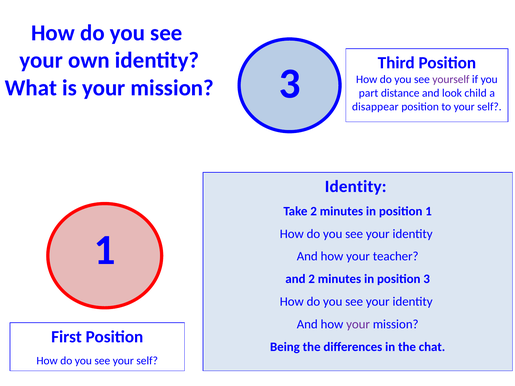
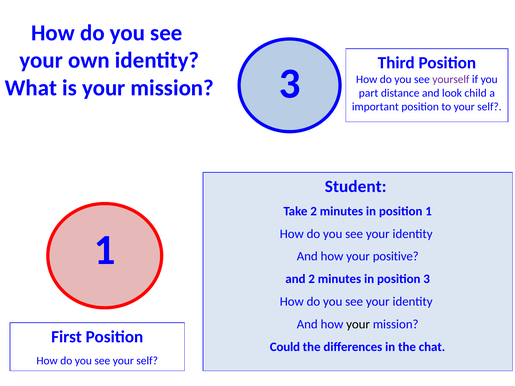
disappear: disappear -> important
Identity at (356, 186): Identity -> Student
teacher: teacher -> positive
your at (358, 324) colour: purple -> black
Being: Being -> Could
